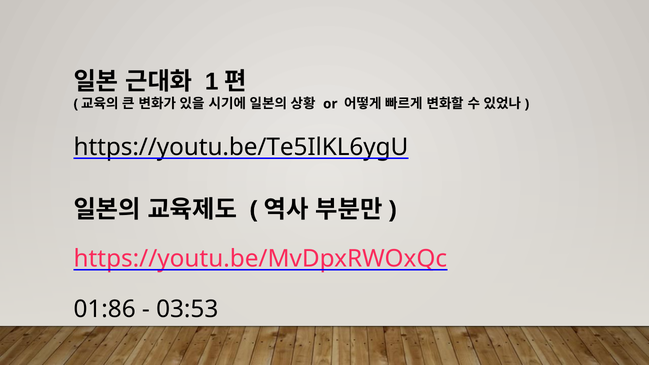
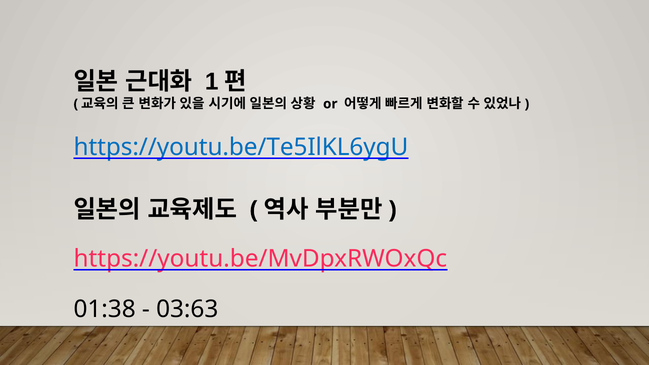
https://youtu.be/Te5IlKL6ygU colour: black -> blue
01:86: 01:86 -> 01:38
03:53: 03:53 -> 03:63
